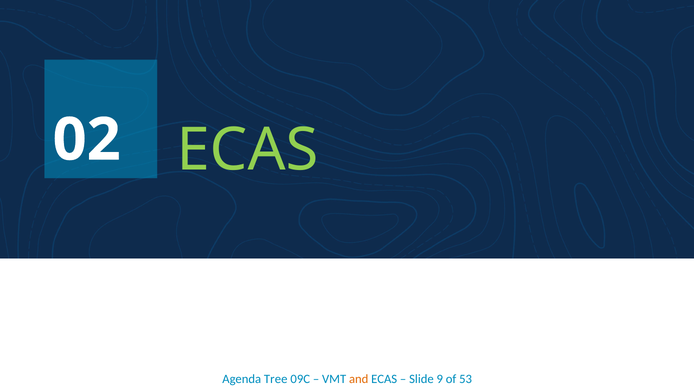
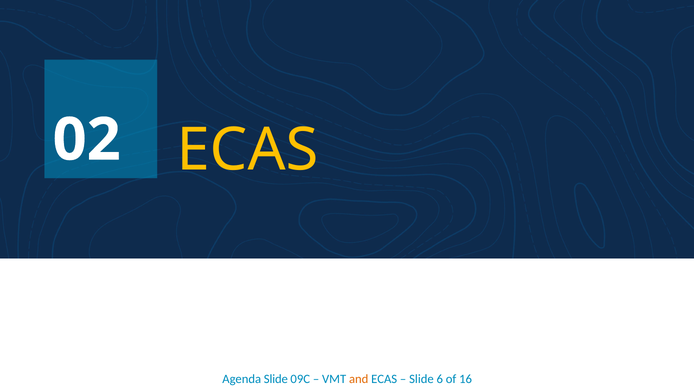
ECAS at (248, 150) colour: light green -> yellow
Agenda Tree: Tree -> Slide
9: 9 -> 6
53: 53 -> 16
